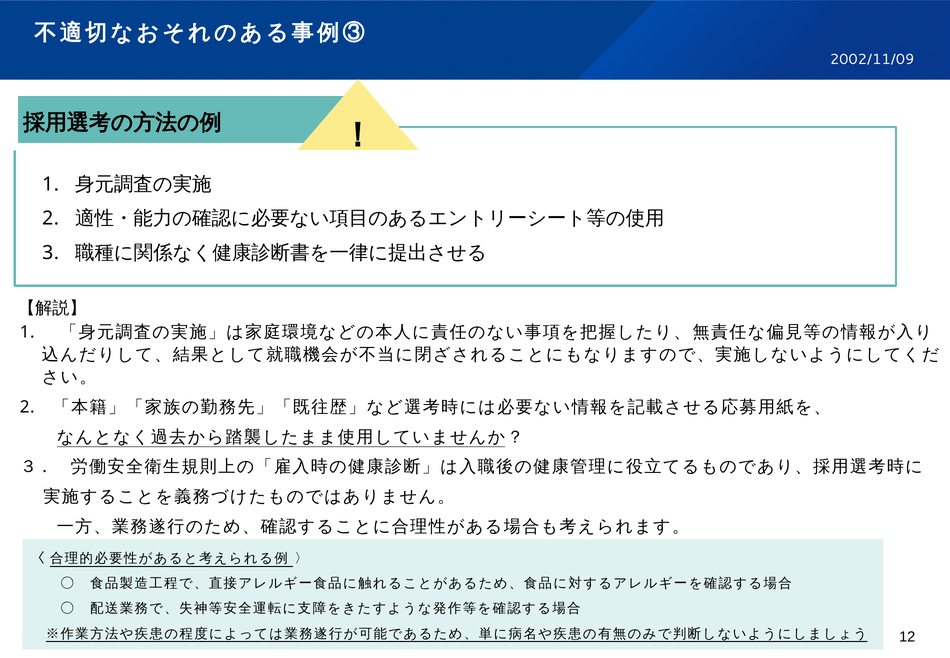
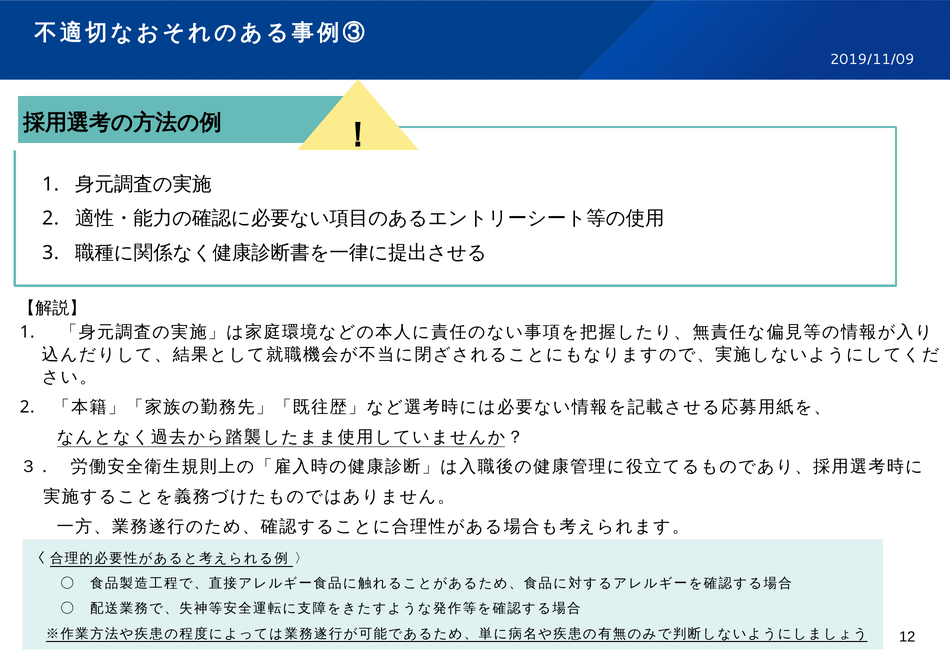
2002/11/09: 2002/11/09 -> 2019/11/09
